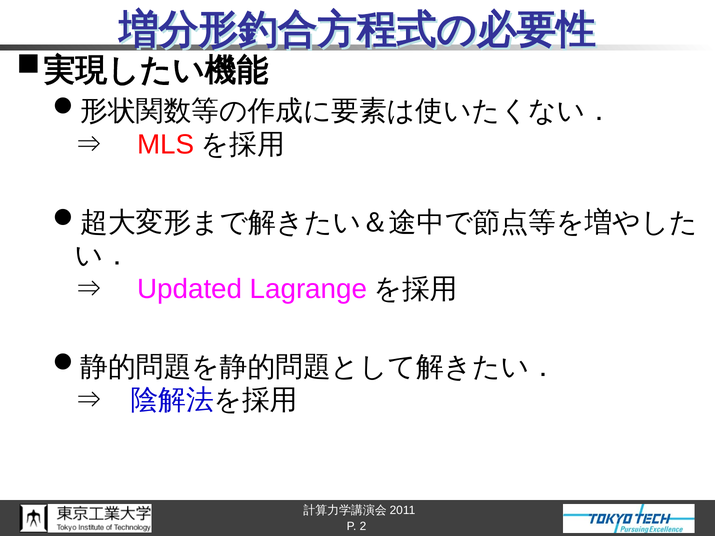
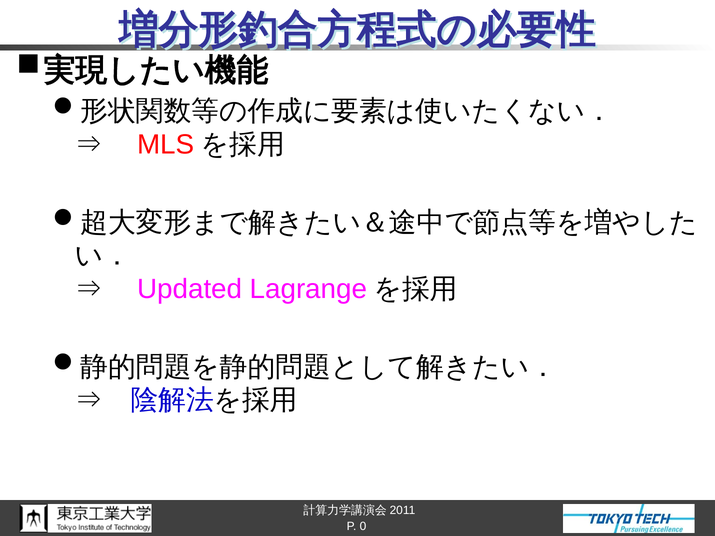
2: 2 -> 0
